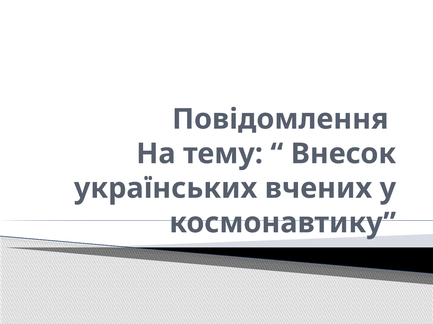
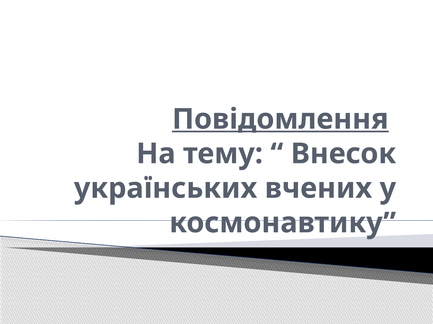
Повідомлення underline: none -> present
